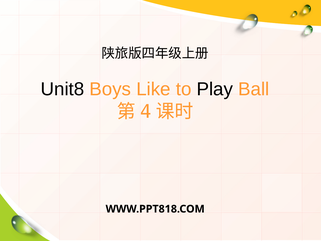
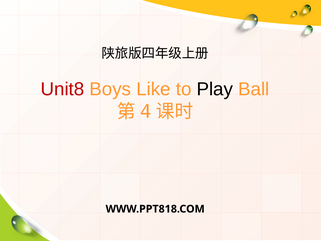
Unit8 colour: black -> red
